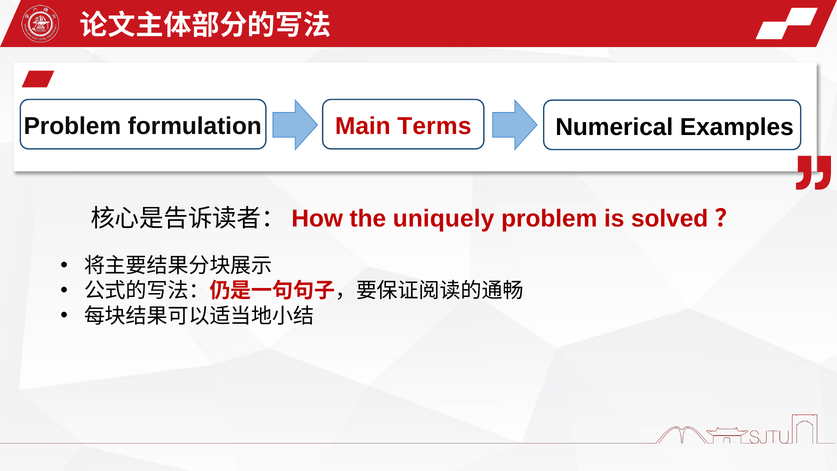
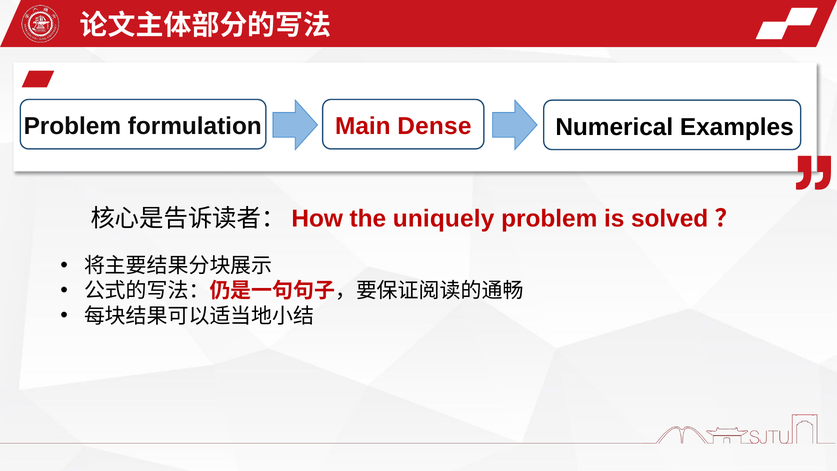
Terms: Terms -> Dense
